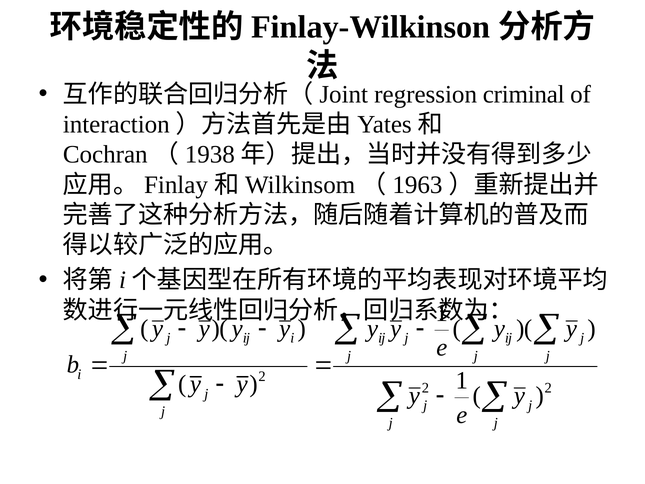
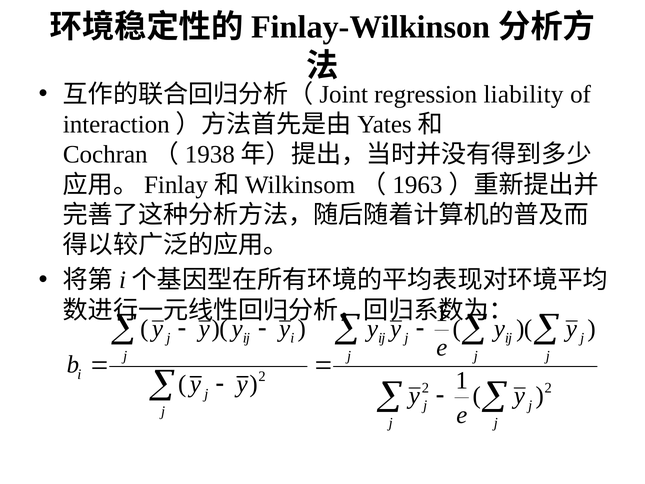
criminal: criminal -> liability
